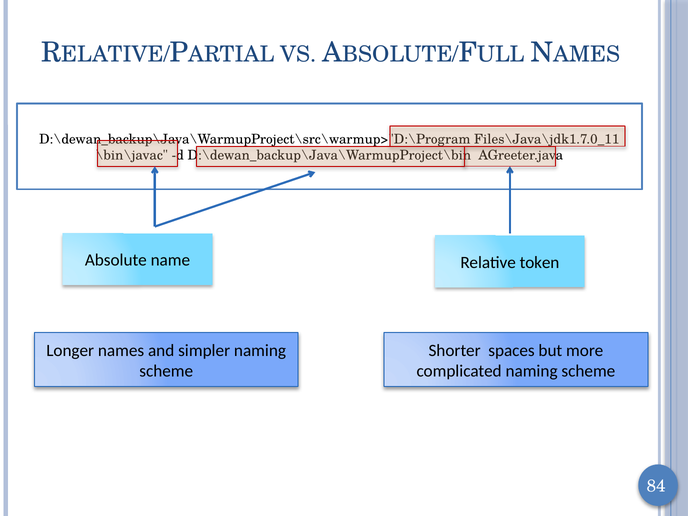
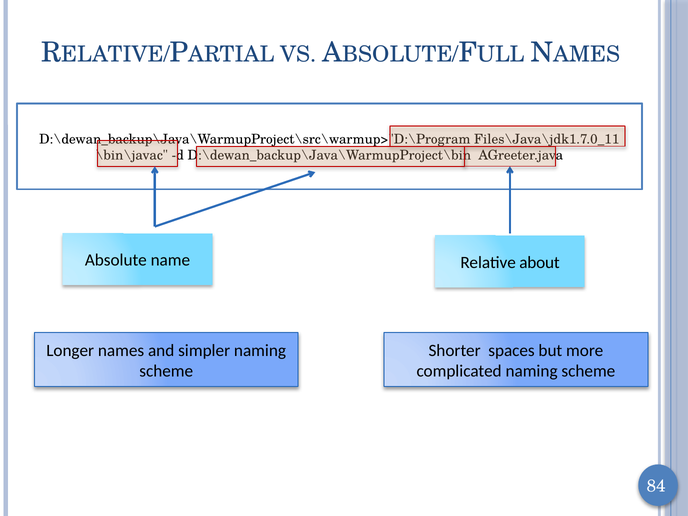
token: token -> about
